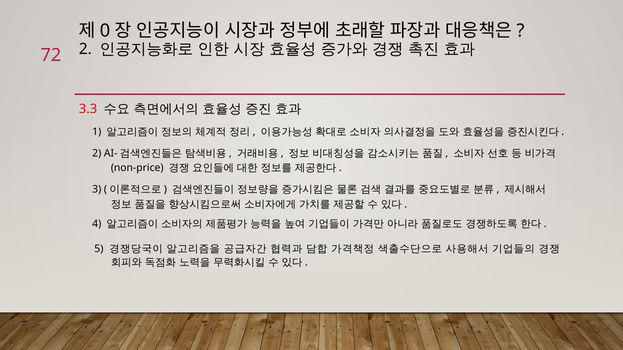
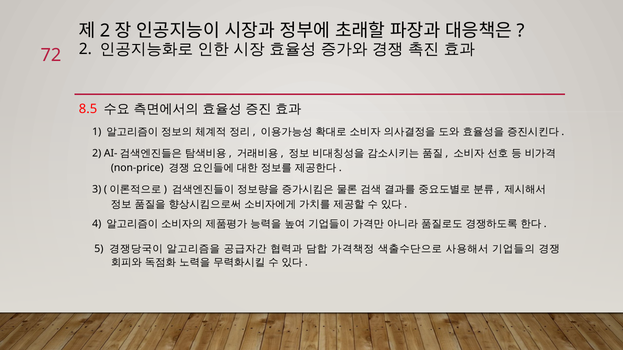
0 at (105, 31): 0 -> 2
3.3: 3.3 -> 8.5
